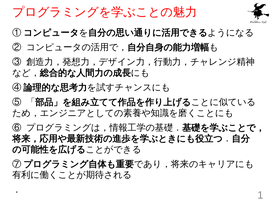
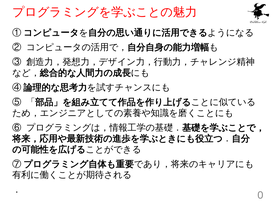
1: 1 -> 0
